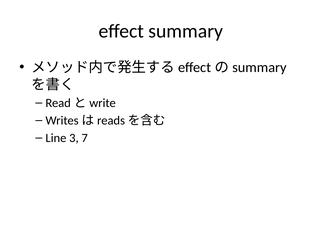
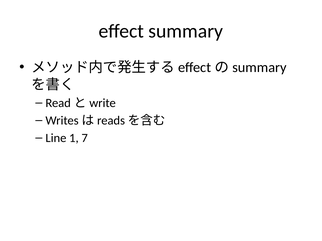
3: 3 -> 1
